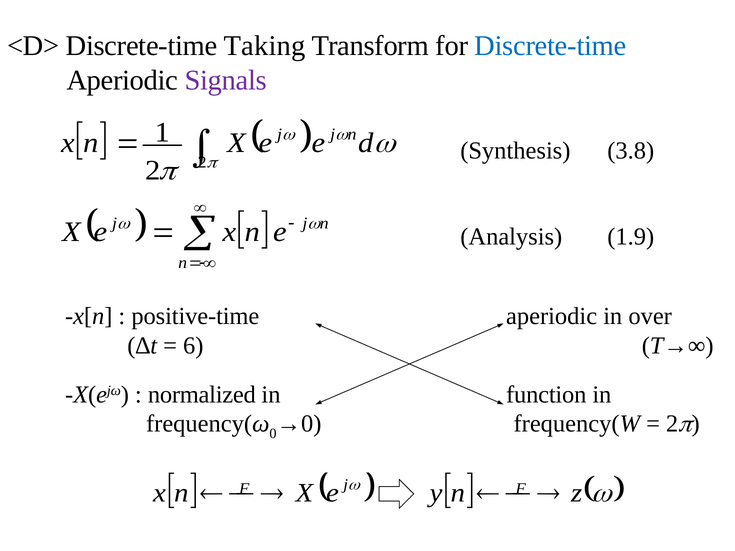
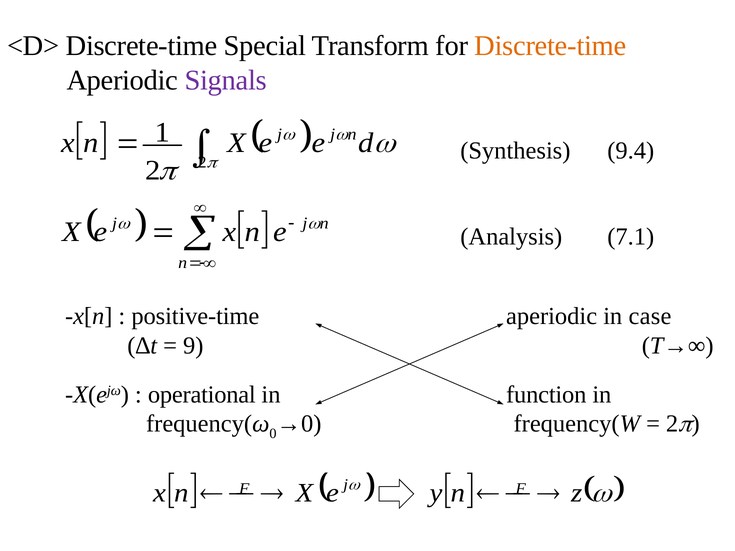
Taking: Taking -> Special
Discrete-time at (550, 46) colour: blue -> orange
3.8: 3.8 -> 9.4
1.9: 1.9 -> 7.1
over: over -> case
6: 6 -> 9
normalized: normalized -> operational
